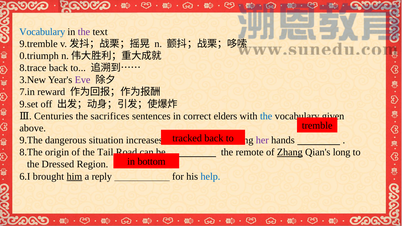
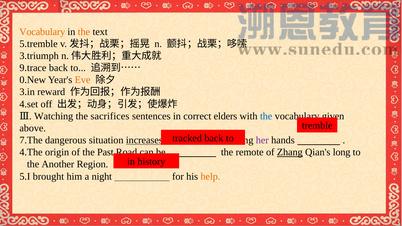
Vocabulary at (42, 32) colour: blue -> orange
the at (84, 32) colour: purple -> orange
9.tremble: 9.tremble -> 5.tremble
0.triumph: 0.triumph -> 3.triumph
8.trace: 8.trace -> 9.trace
3.New: 3.New -> 0.New
Eve colour: purple -> orange
7.in: 7.in -> 3.in
9.set: 9.set -> 4.set
Centuries: Centuries -> Watching
9.The: 9.The -> 7.The
increases underline: none -> present
8.The: 8.The -> 4.The
Tail: Tail -> Past
bottom: bottom -> history
Dressed: Dressed -> Another
6.I: 6.I -> 5.I
him underline: present -> none
reply: reply -> night
help colour: blue -> orange
